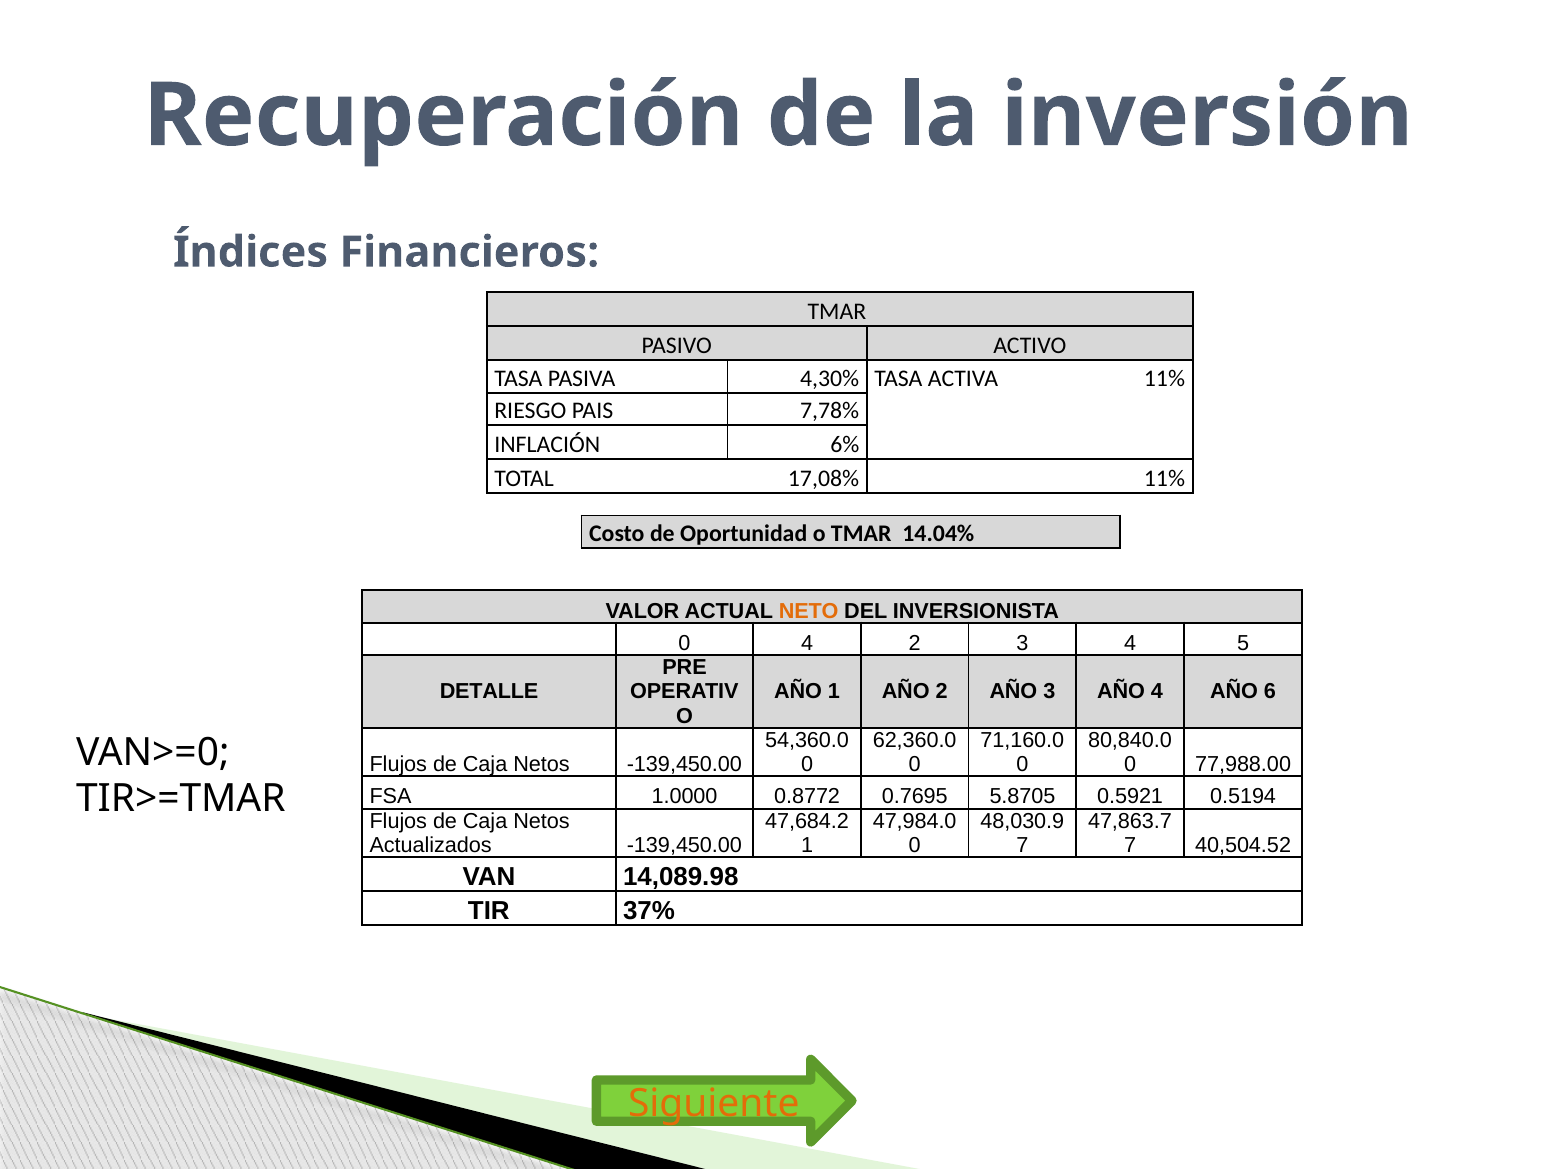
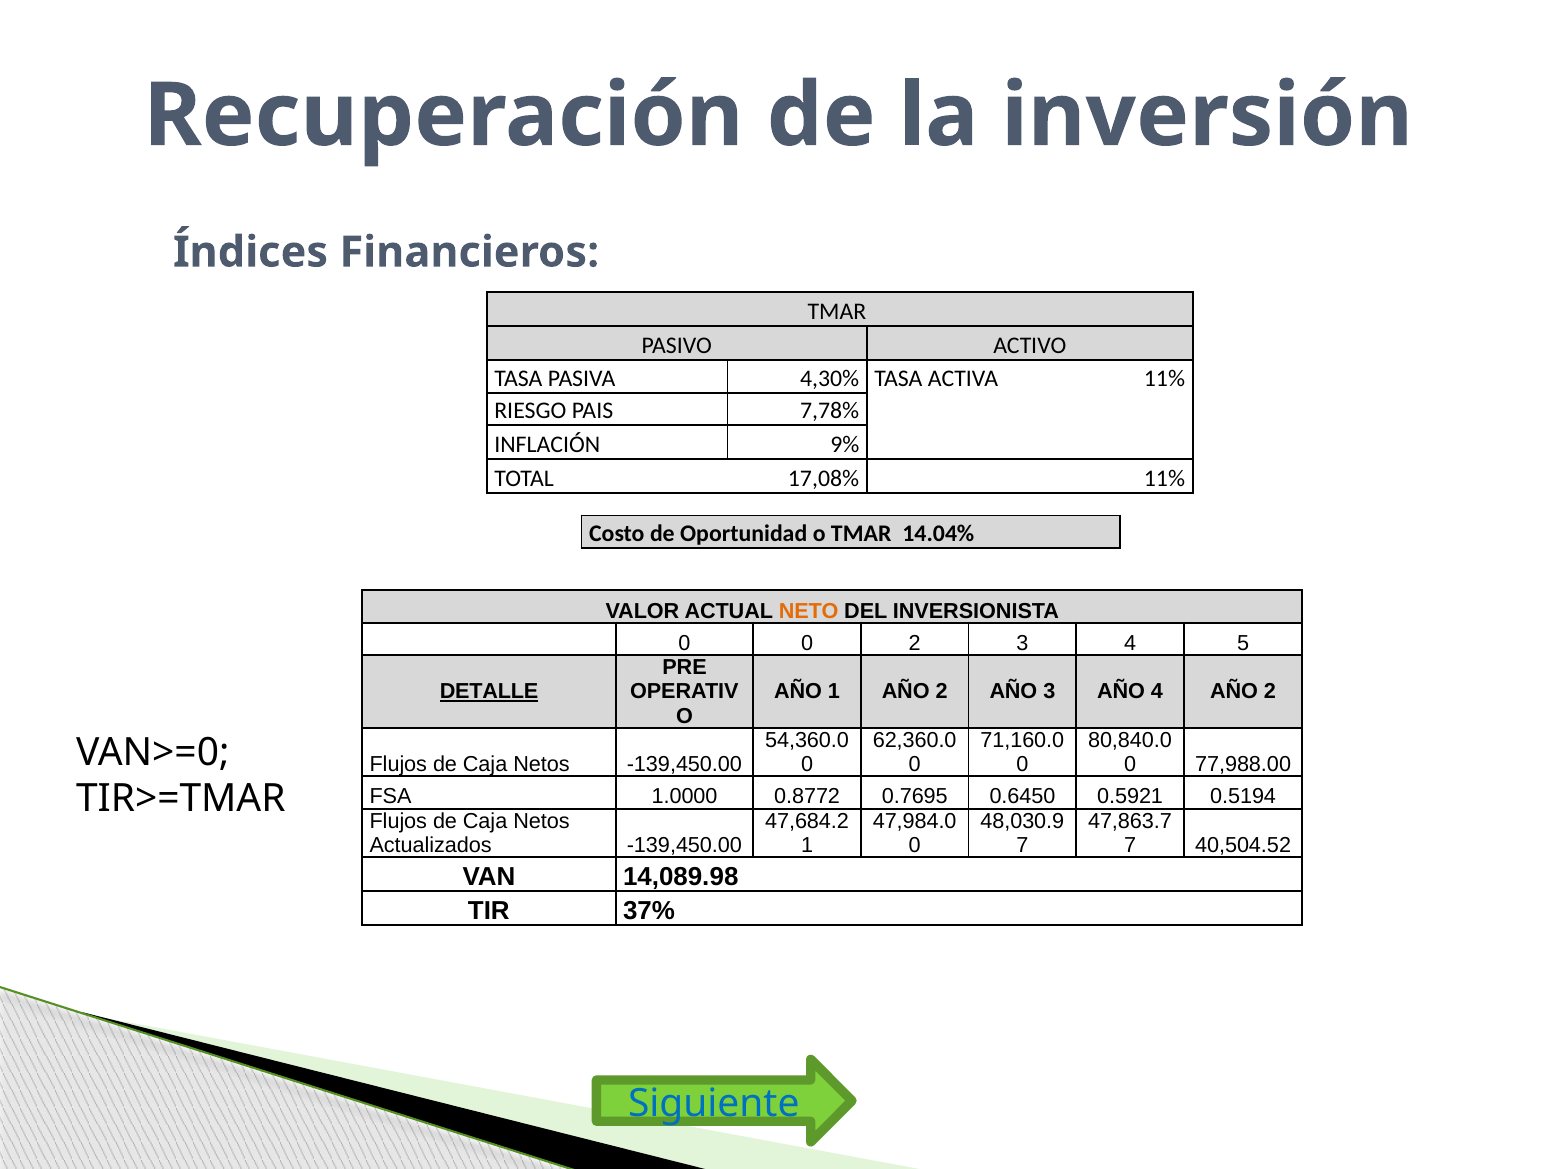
6%: 6% -> 9%
0 4: 4 -> 0
DETALLE underline: none -> present
4 AÑO 6: 6 -> 2
5.8705: 5.8705 -> 0.6450
Siguiente colour: orange -> blue
